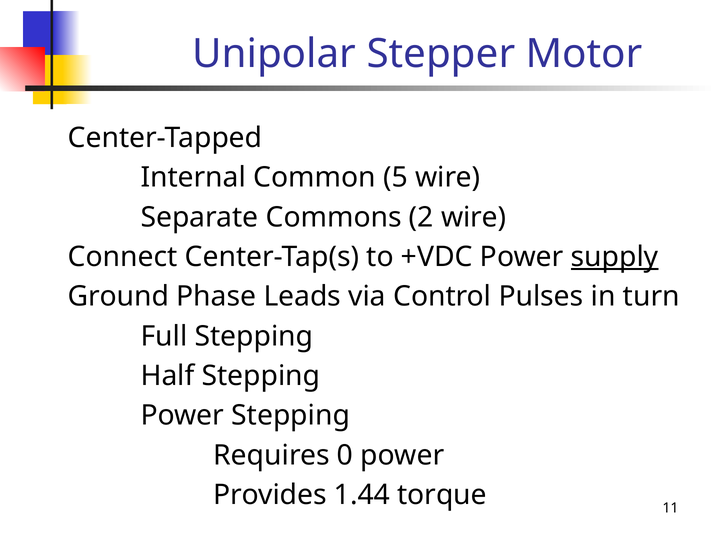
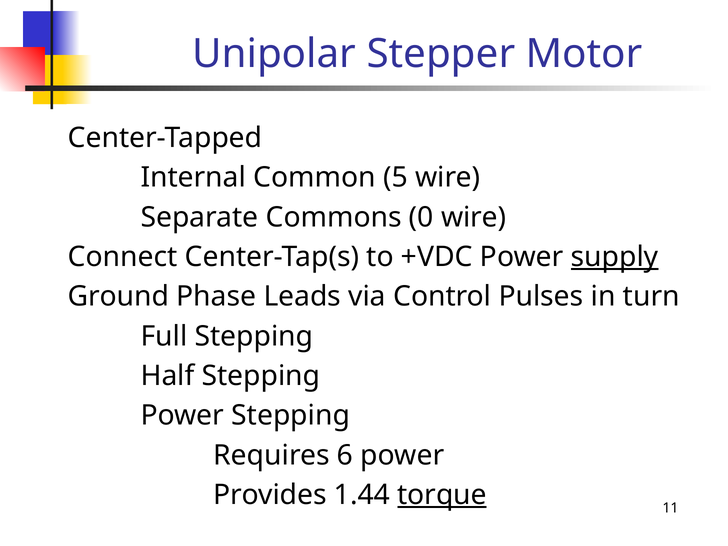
2: 2 -> 0
0: 0 -> 6
torque underline: none -> present
